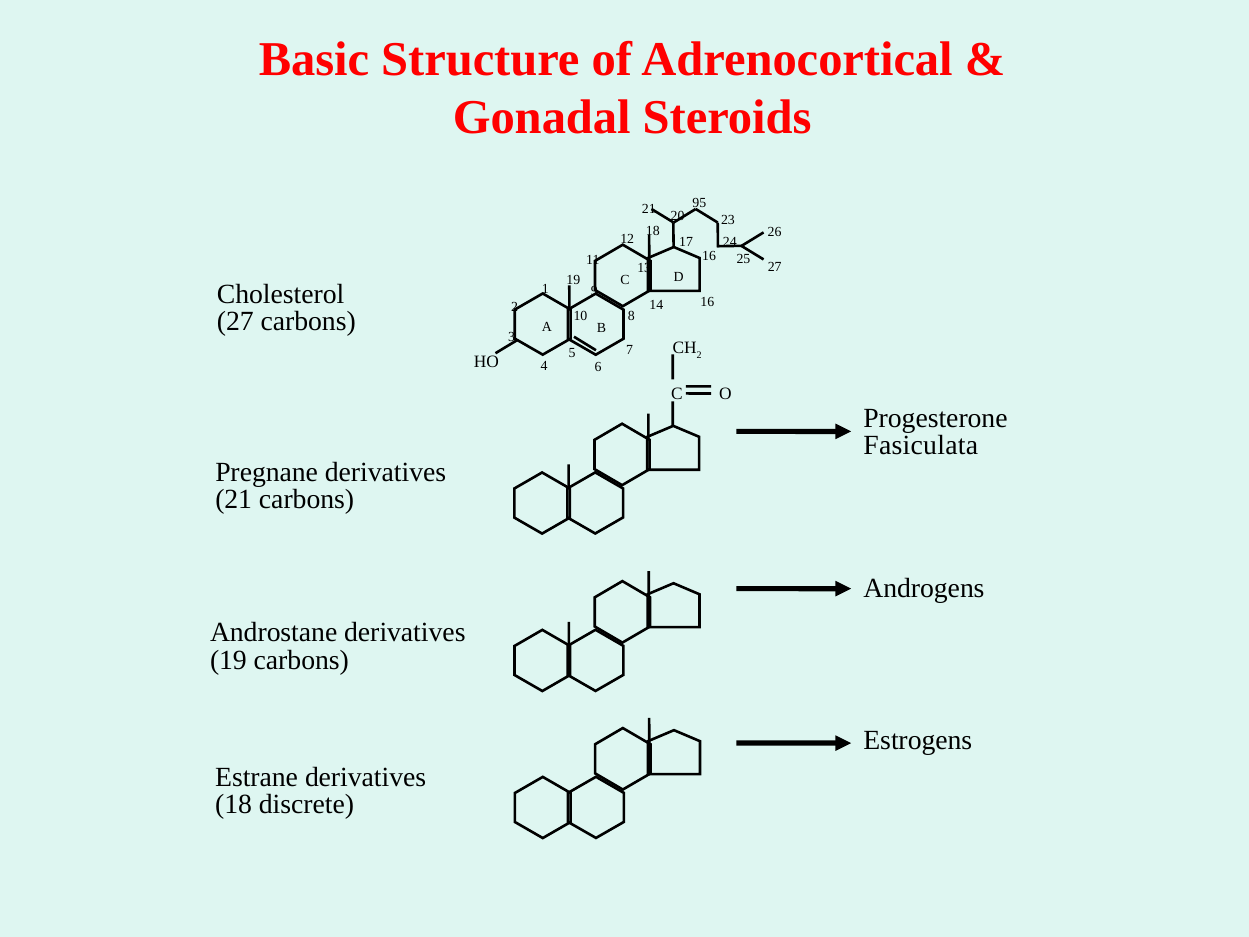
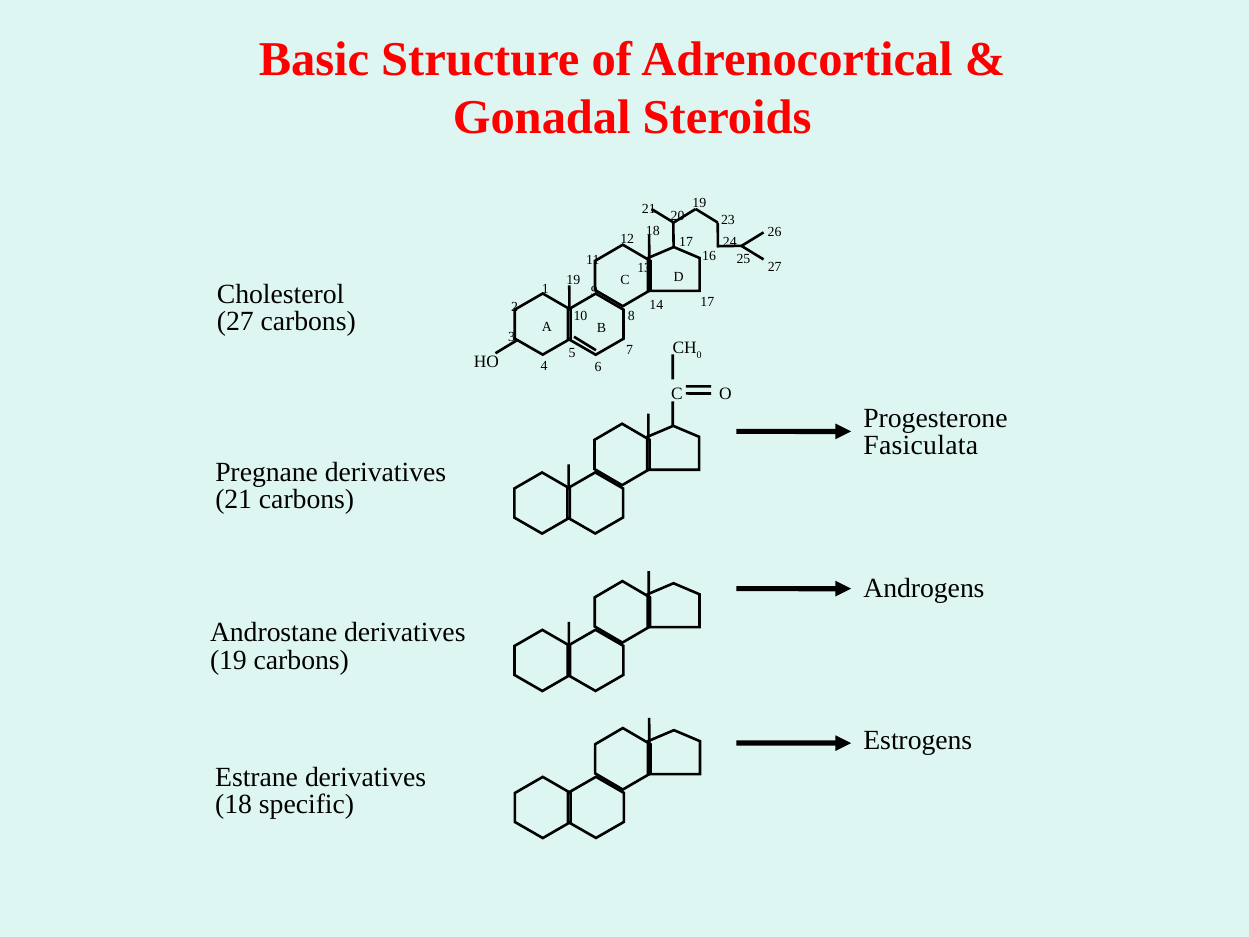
21 95: 95 -> 19
14 16: 16 -> 17
2 at (699, 355): 2 -> 0
discrete: discrete -> specific
